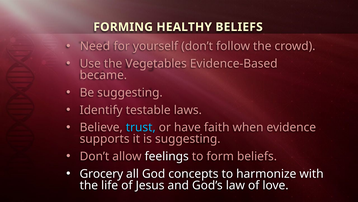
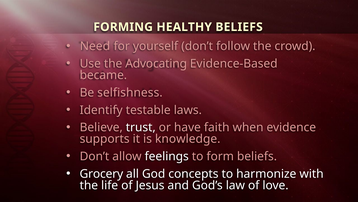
Vegetables: Vegetables -> Advocating
Be suggesting: suggesting -> selfishness
trust colour: light blue -> white
is suggesting: suggesting -> knowledge
